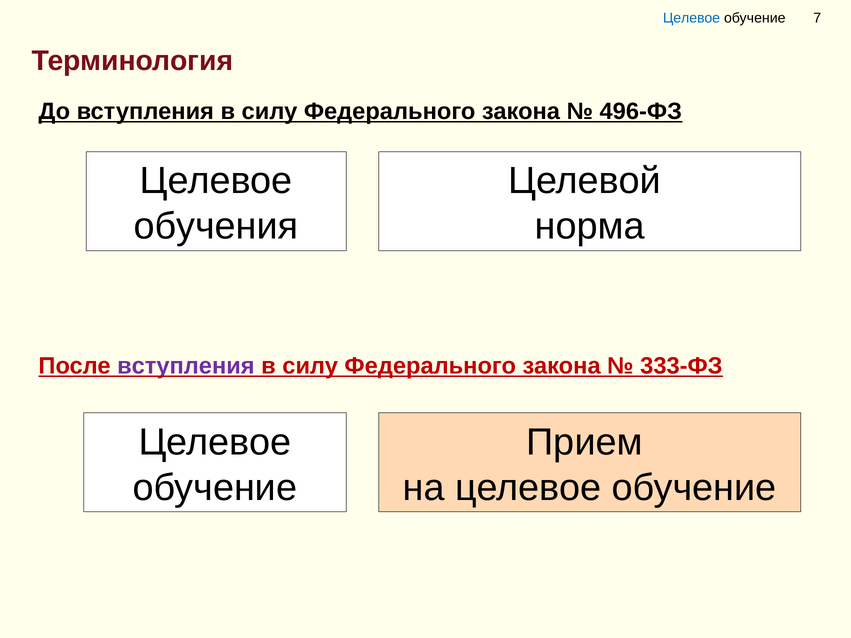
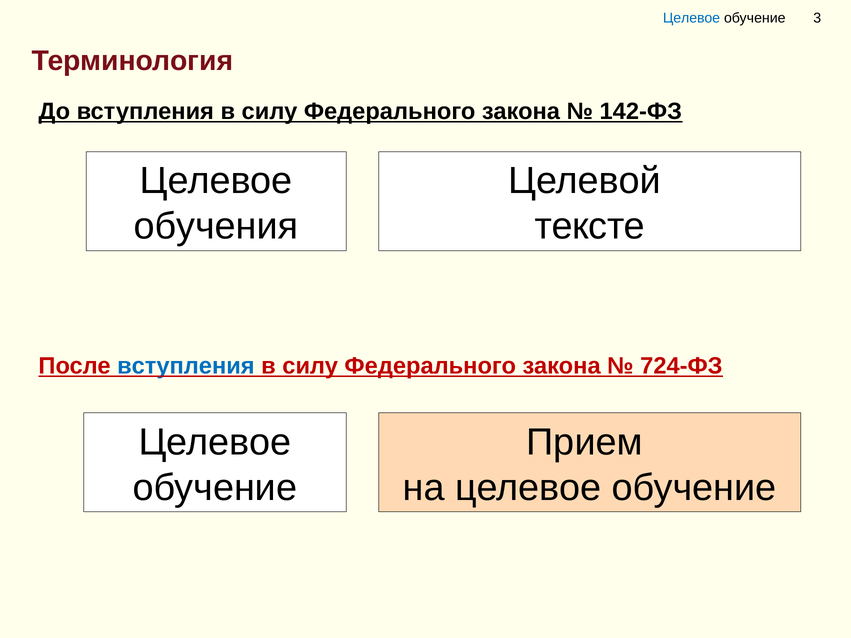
7: 7 -> 3
496-ФЗ: 496-ФЗ -> 142-ФЗ
норма: норма -> тексте
вступления at (186, 366) colour: purple -> blue
333-ФЗ: 333-ФЗ -> 724-ФЗ
